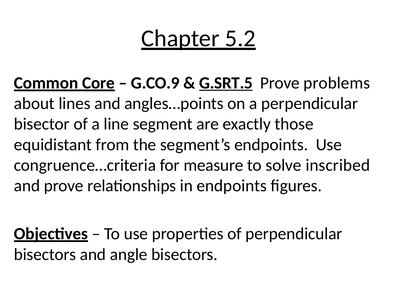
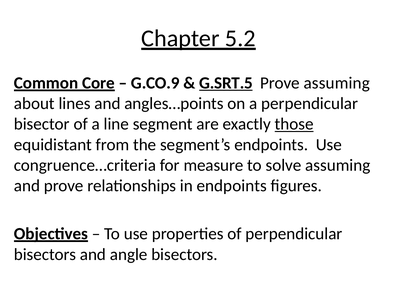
Prove problems: problems -> assuming
those underline: none -> present
solve inscribed: inscribed -> assuming
